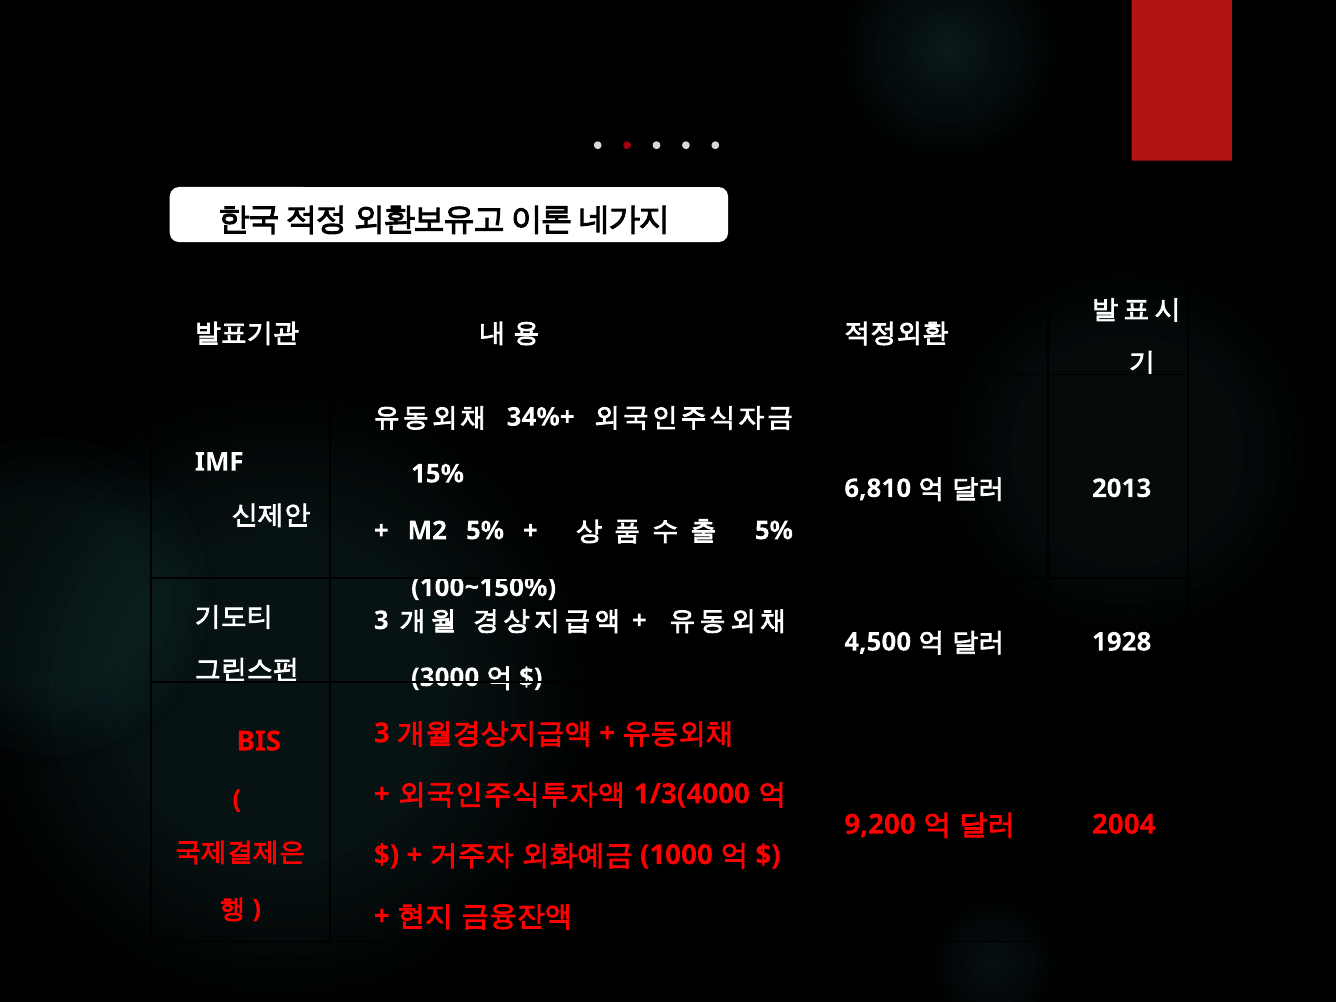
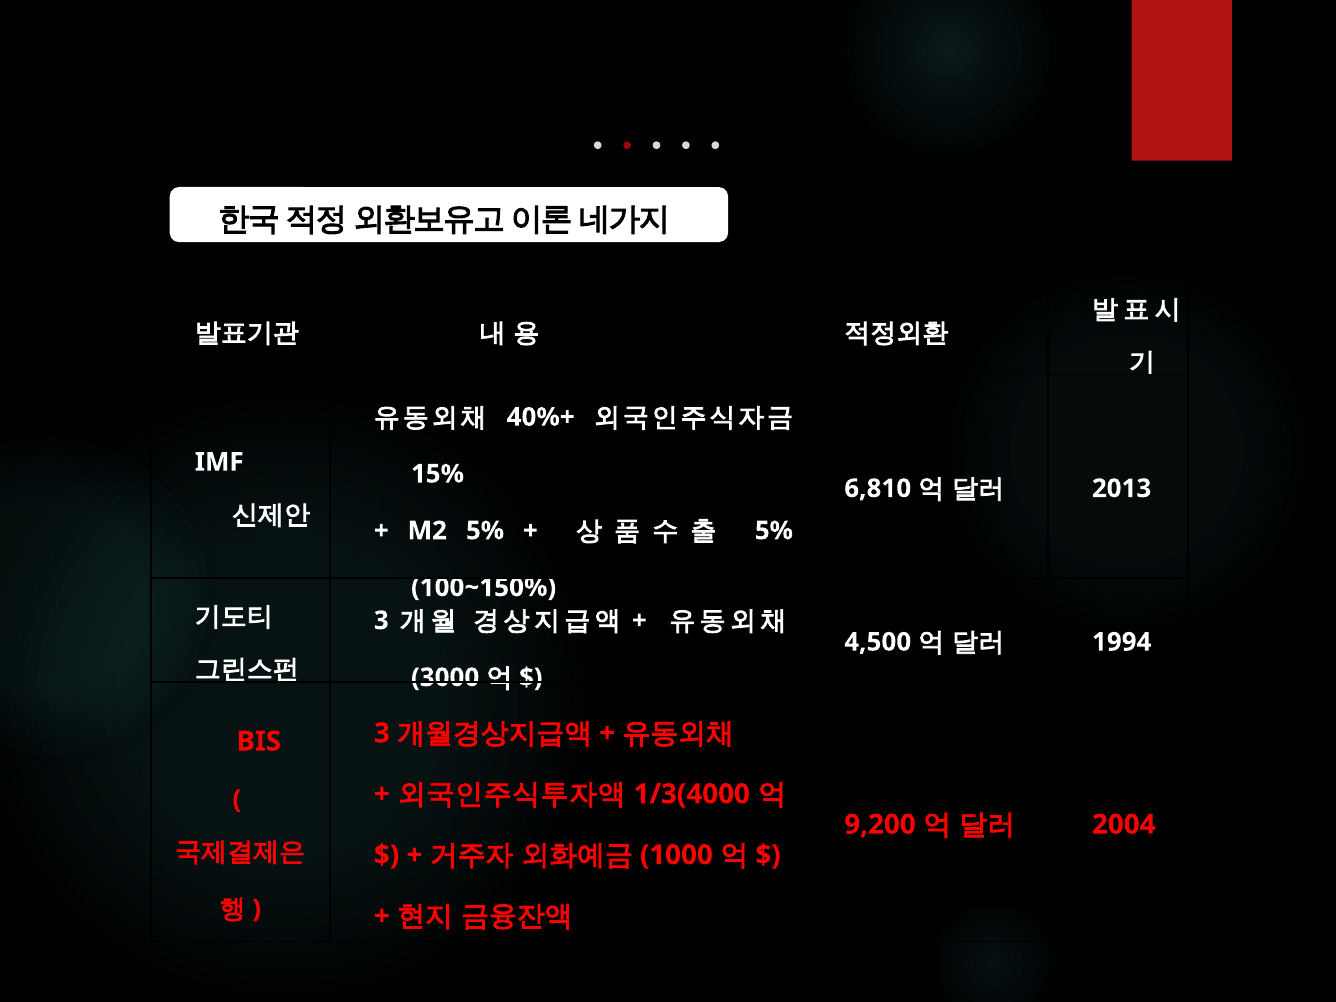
34%+: 34%+ -> 40%+
1928: 1928 -> 1994
